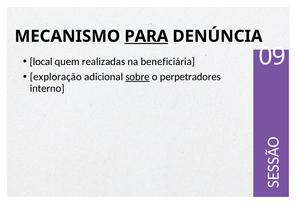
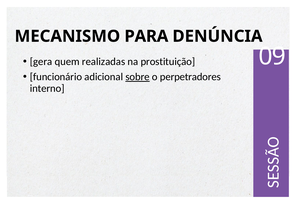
PARA underline: present -> none
local: local -> gera
beneficiária: beneficiária -> prostituição
exploração: exploração -> funcionário
